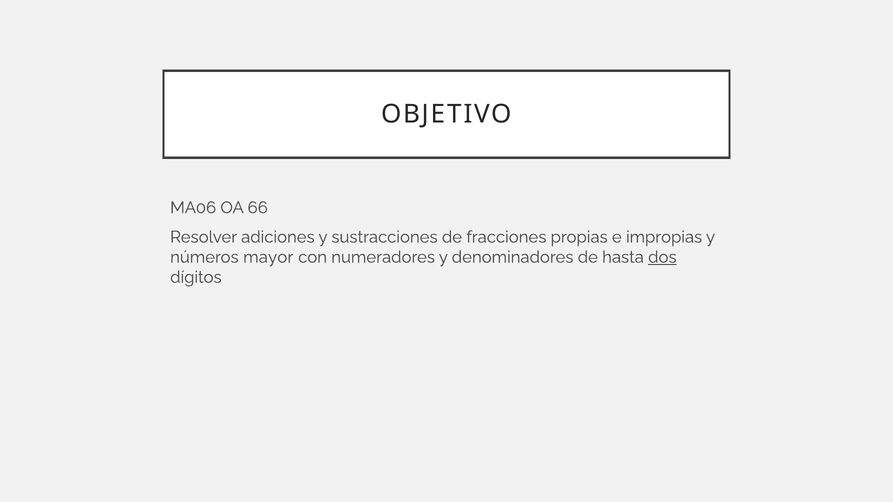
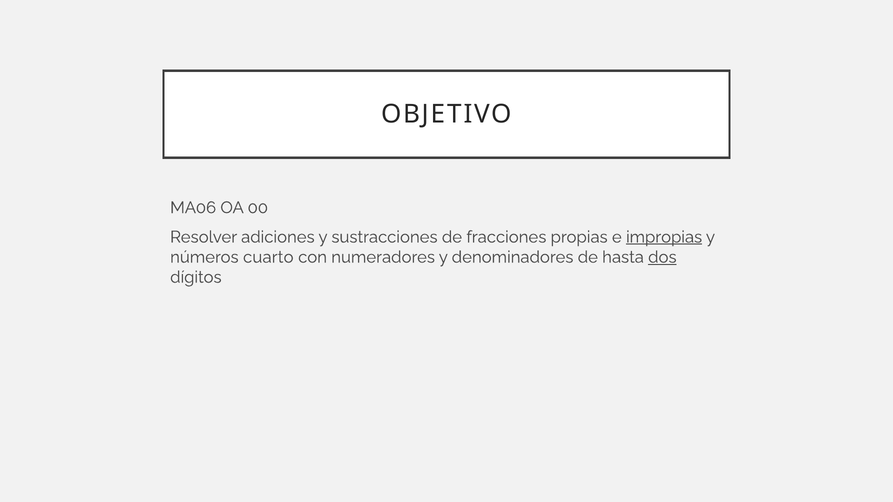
66: 66 -> 00
impropias underline: none -> present
mayor: mayor -> cuarto
